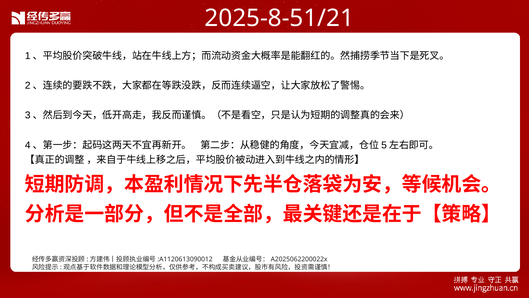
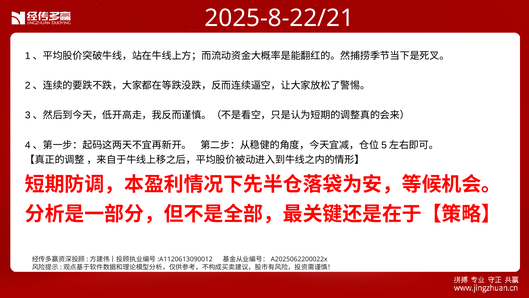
2025-8-51/21: 2025-8-51/21 -> 2025-8-22/21
